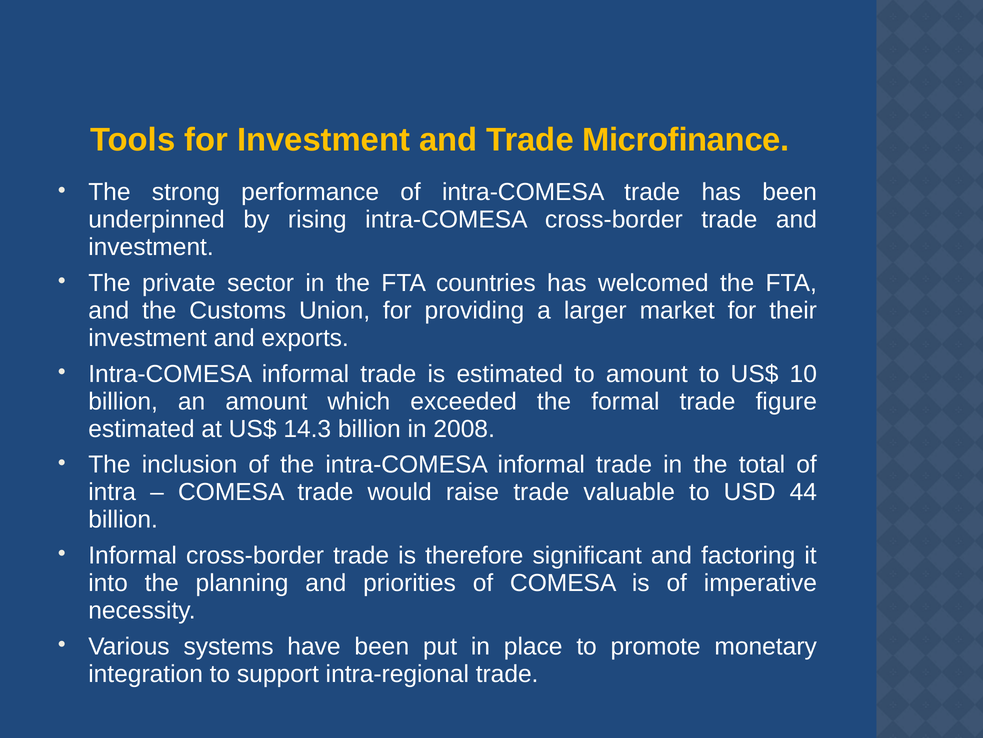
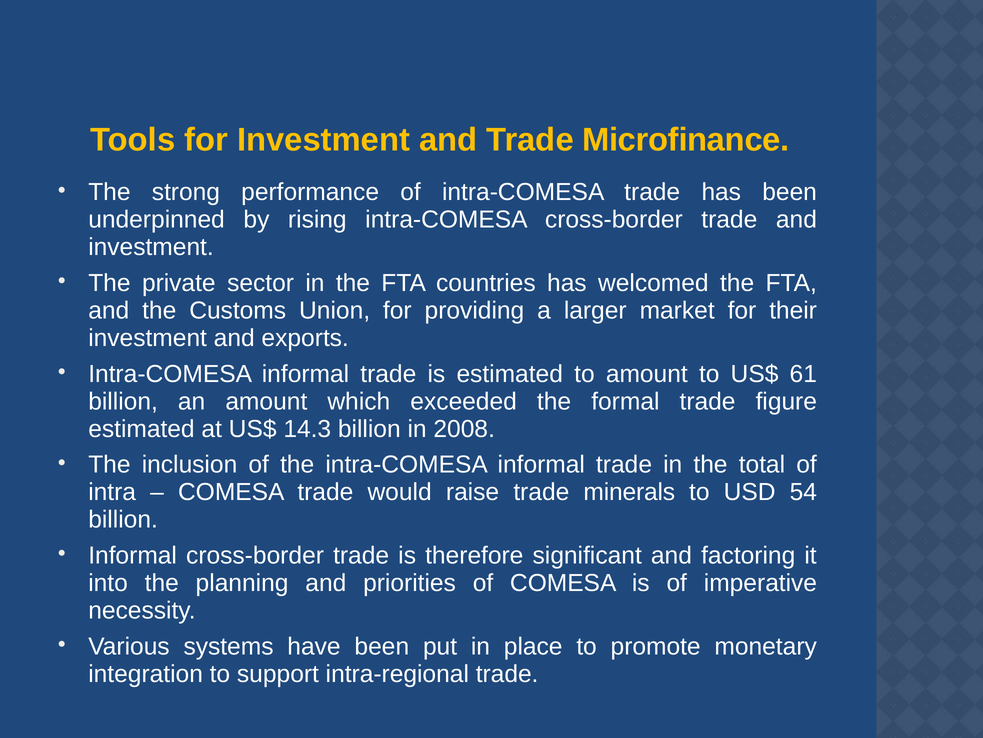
10: 10 -> 61
valuable: valuable -> minerals
44: 44 -> 54
